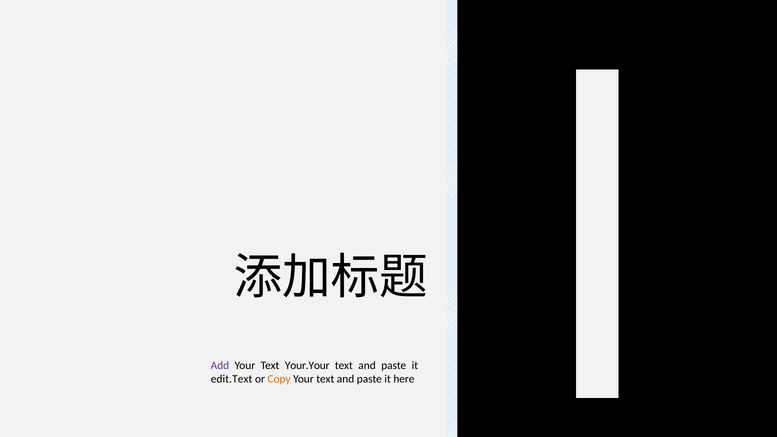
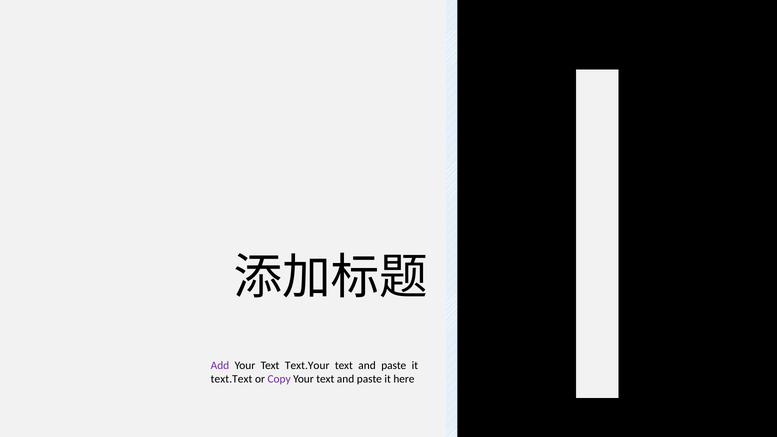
Your.Your: Your.Your -> Text.Your
edit.Text: edit.Text -> text.Text
Copy colour: orange -> purple
